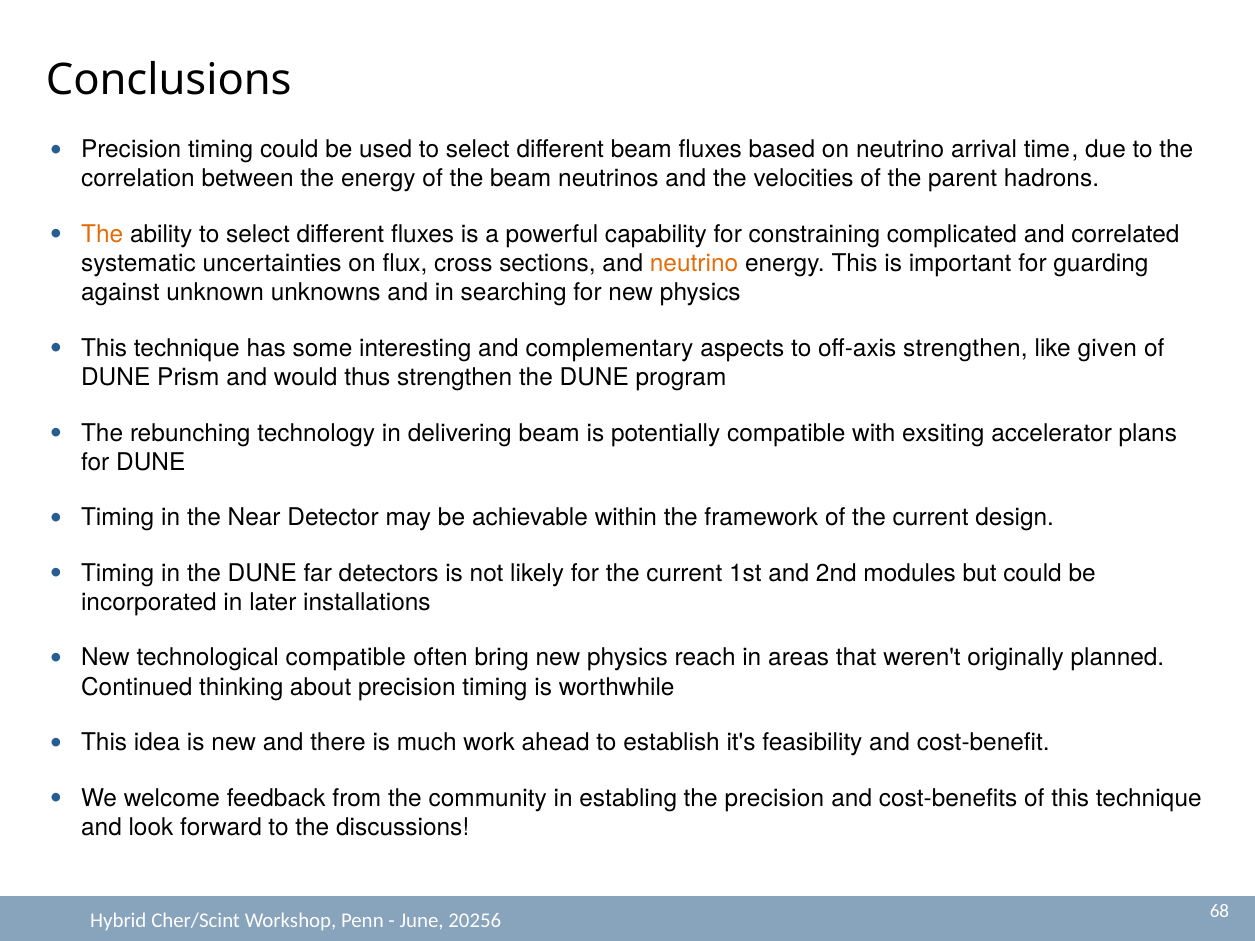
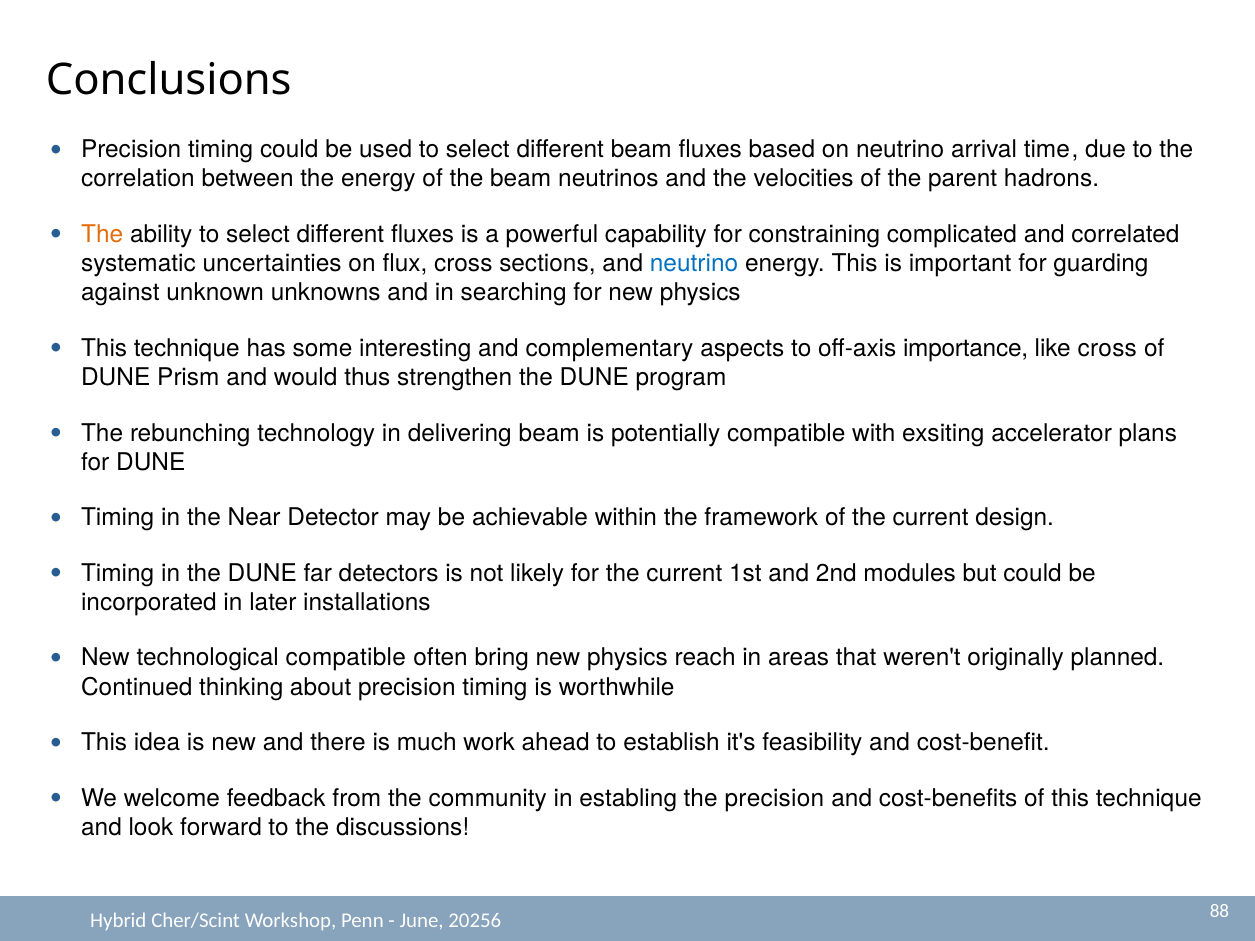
neutrino at (694, 264) colour: orange -> blue
off-axis strengthen: strengthen -> importance
like given: given -> cross
68: 68 -> 88
